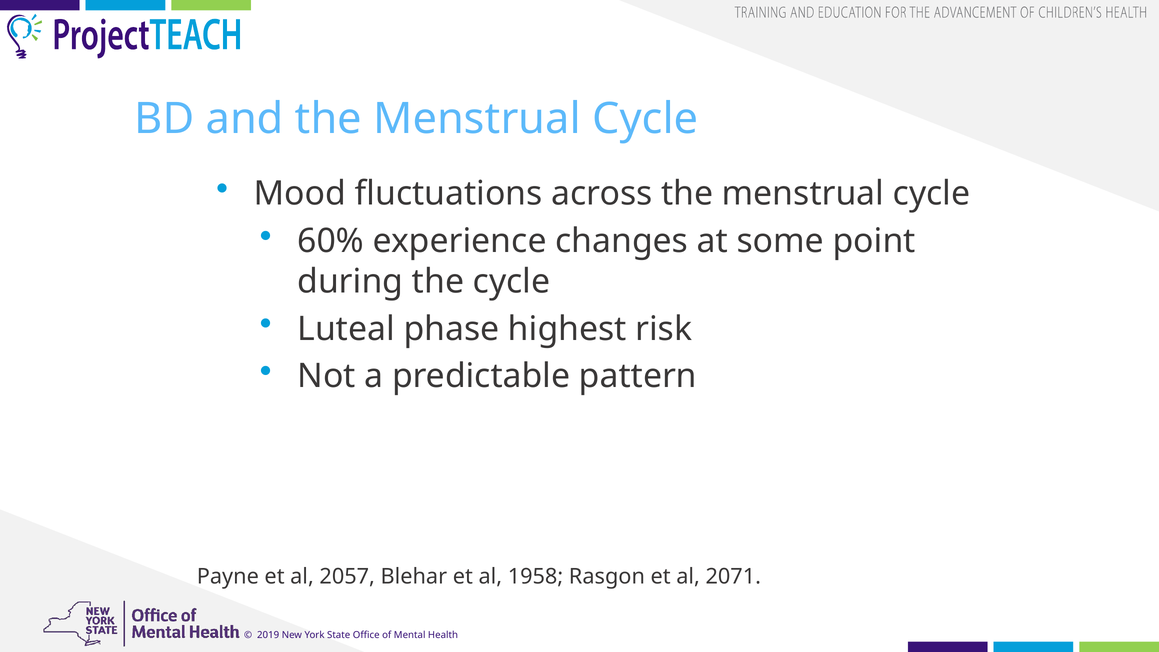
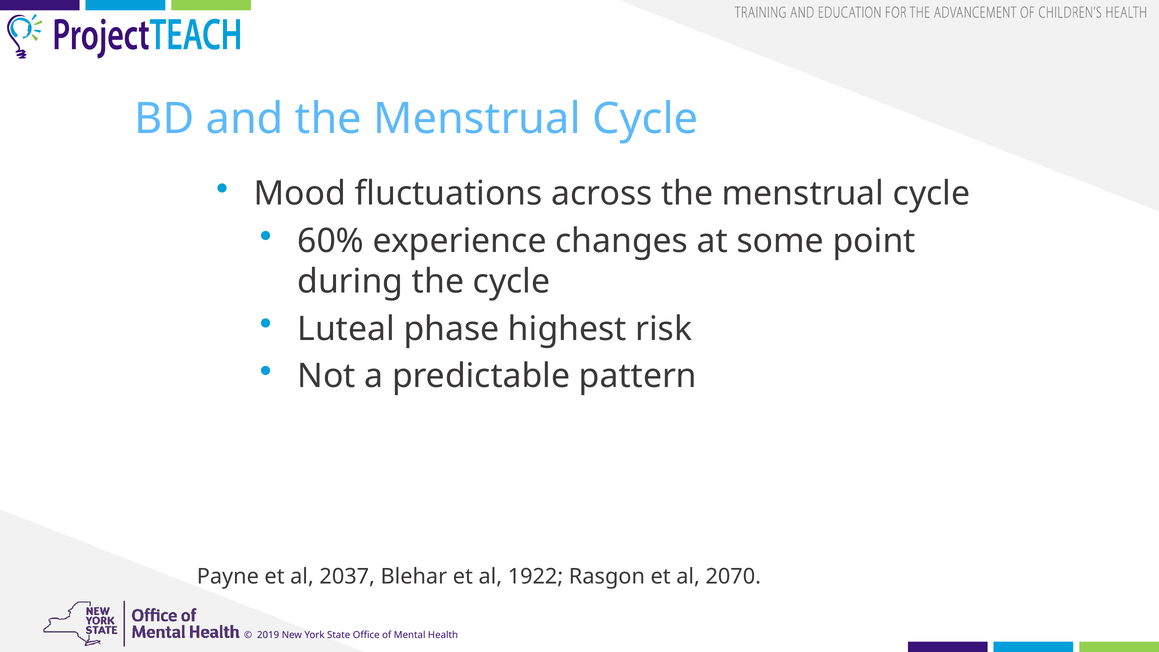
2057: 2057 -> 2037
1958: 1958 -> 1922
2071: 2071 -> 2070
